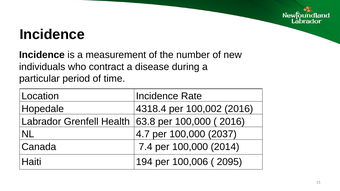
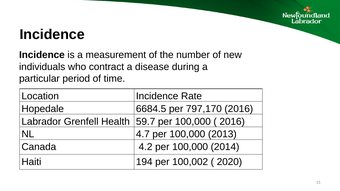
4318.4: 4318.4 -> 6684.5
100,002: 100,002 -> 797,170
63.8: 63.8 -> 59.7
2037: 2037 -> 2013
7.4: 7.4 -> 4.2
100,006: 100,006 -> 100,002
2095: 2095 -> 2020
